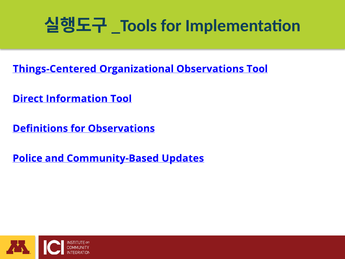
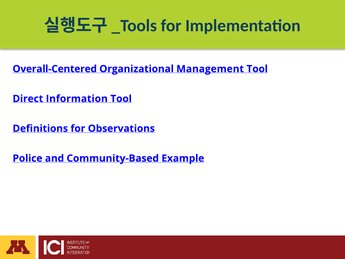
Things-Centered: Things-Centered -> Overall-Centered
Organizational Observations: Observations -> Management
Updates: Updates -> Example
